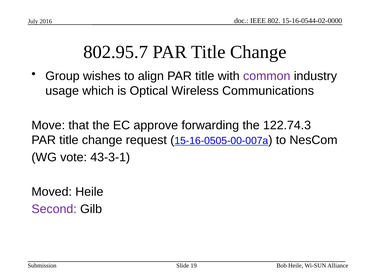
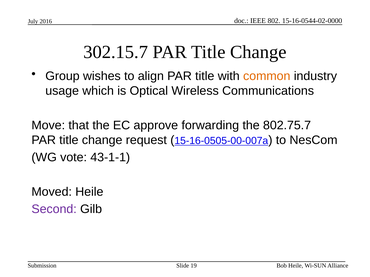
802.95.7: 802.95.7 -> 302.15.7
common colour: purple -> orange
122.74.3: 122.74.3 -> 802.75.7
43-3-1: 43-3-1 -> 43-1-1
